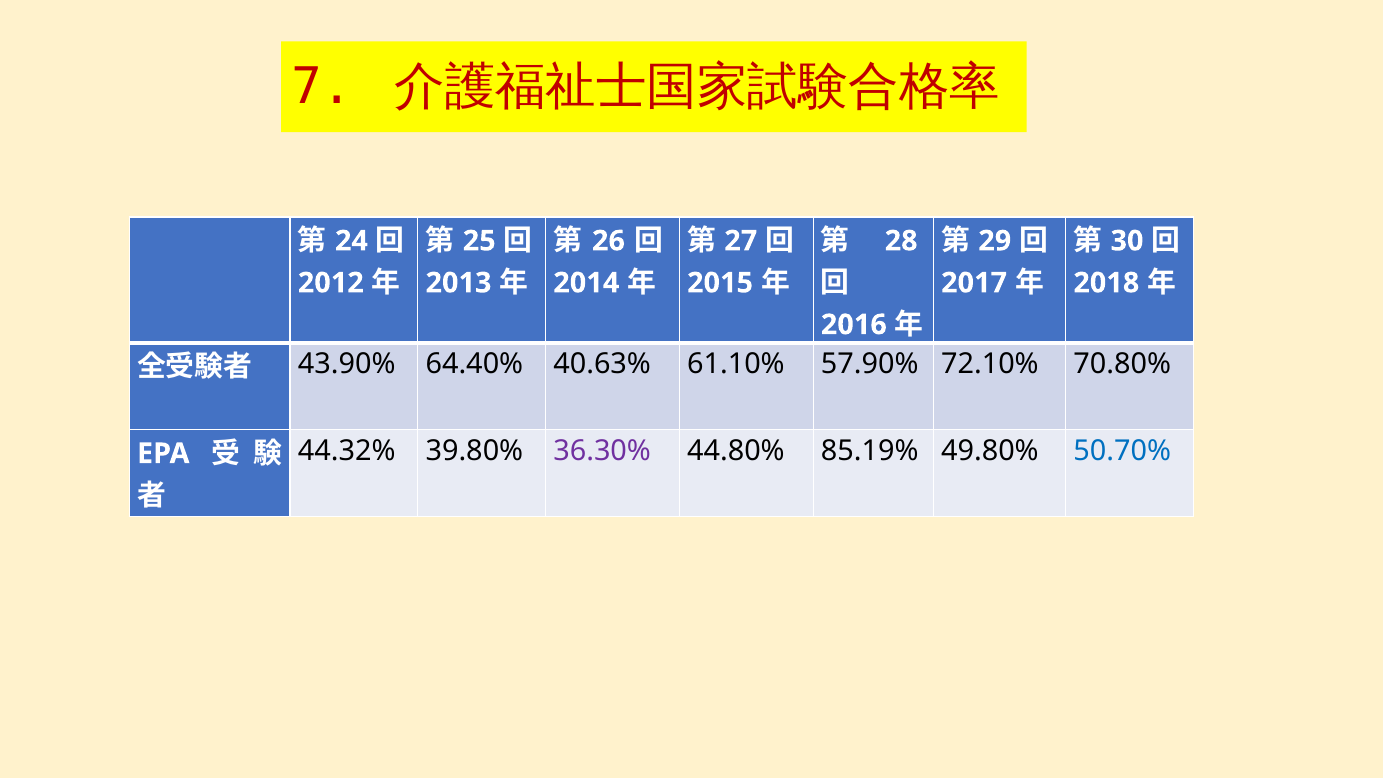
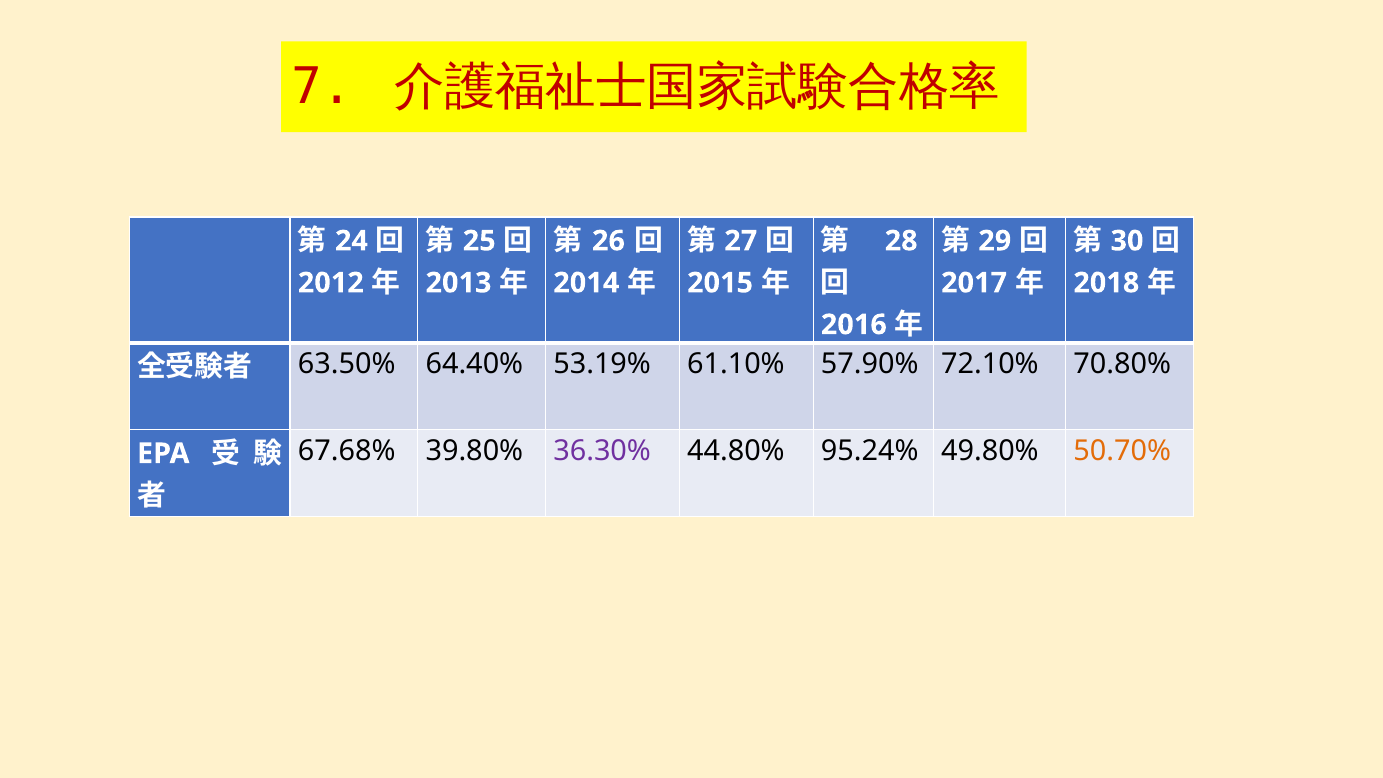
43.90%: 43.90% -> 63.50%
40.63%: 40.63% -> 53.19%
44.32%: 44.32% -> 67.68%
85.19%: 85.19% -> 95.24%
50.70% colour: blue -> orange
